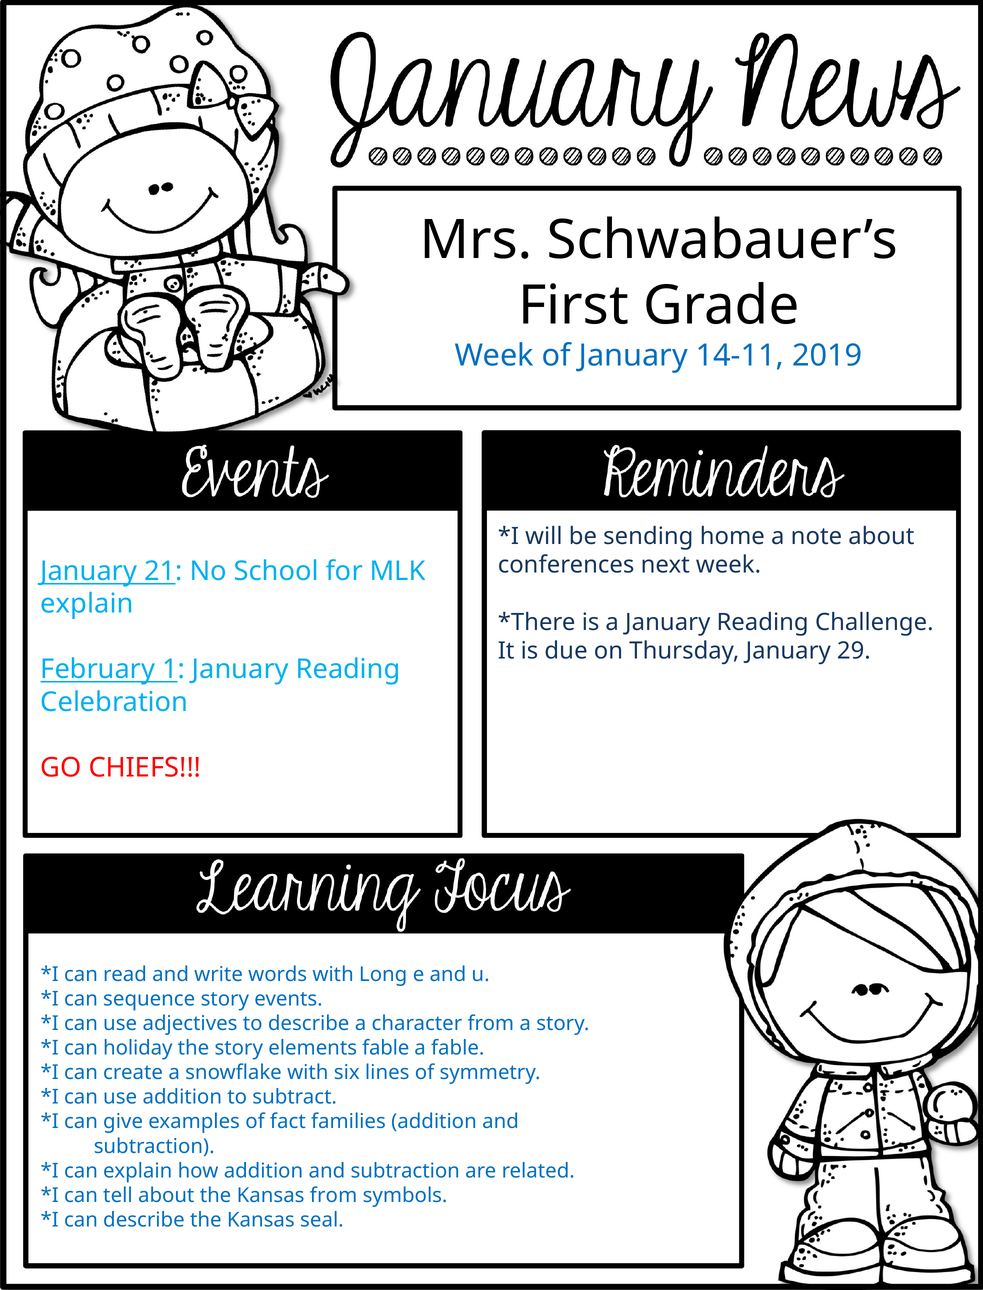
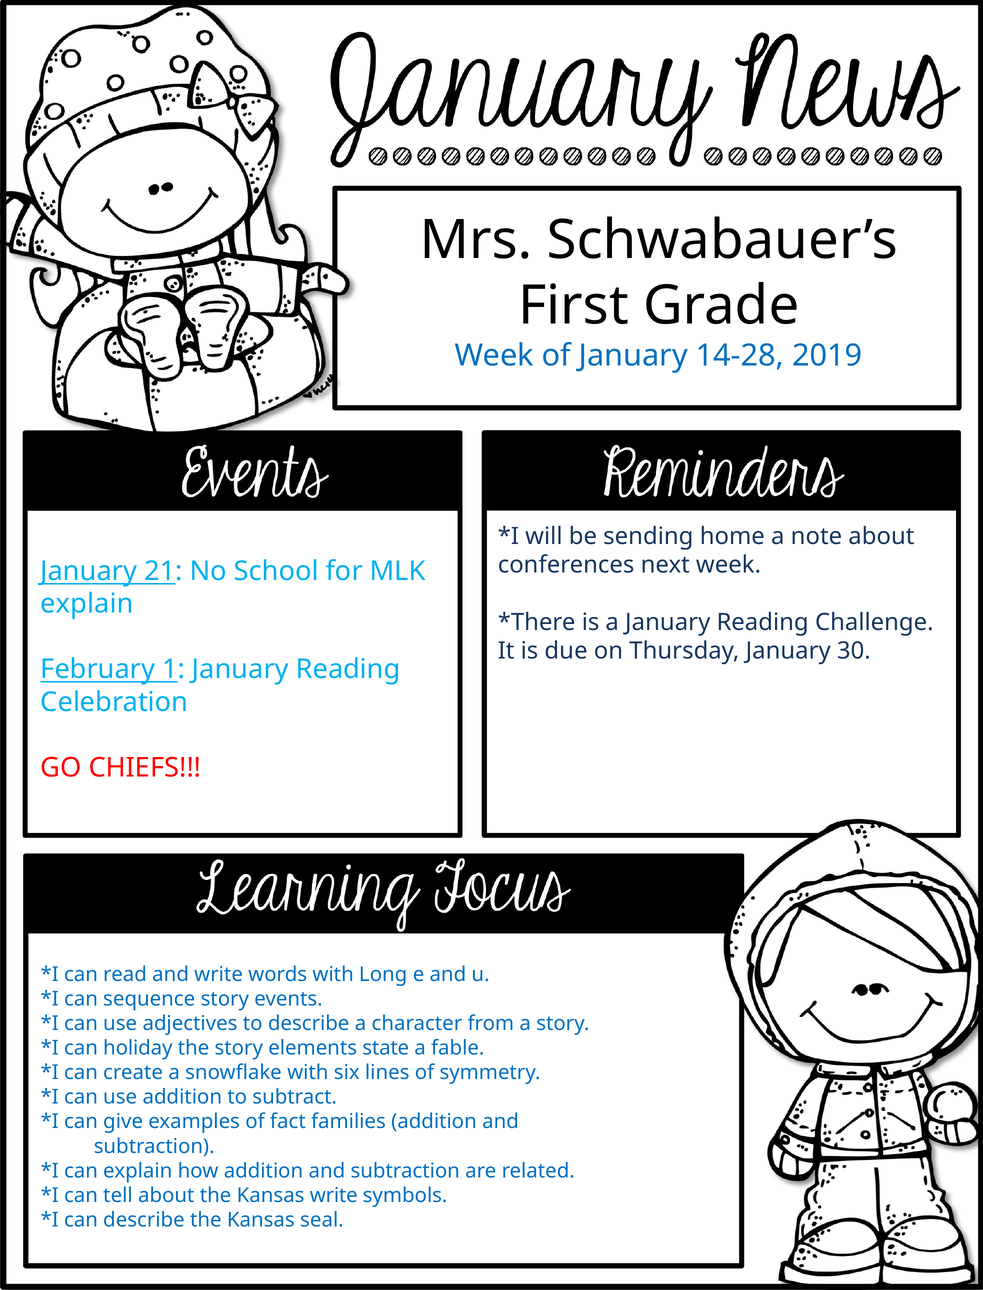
14-11: 14-11 -> 14-28
29: 29 -> 30
elements fable: fable -> state
Kansas from: from -> write
